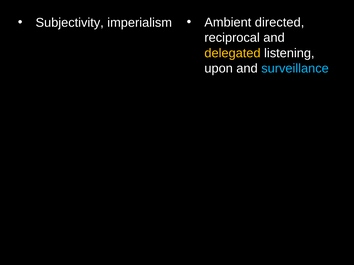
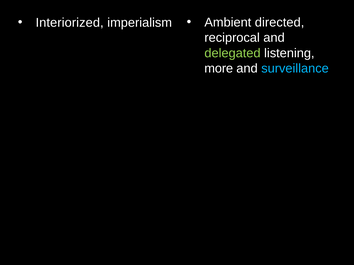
Subjectivity: Subjectivity -> Interiorized
delegated colour: yellow -> light green
upon: upon -> more
